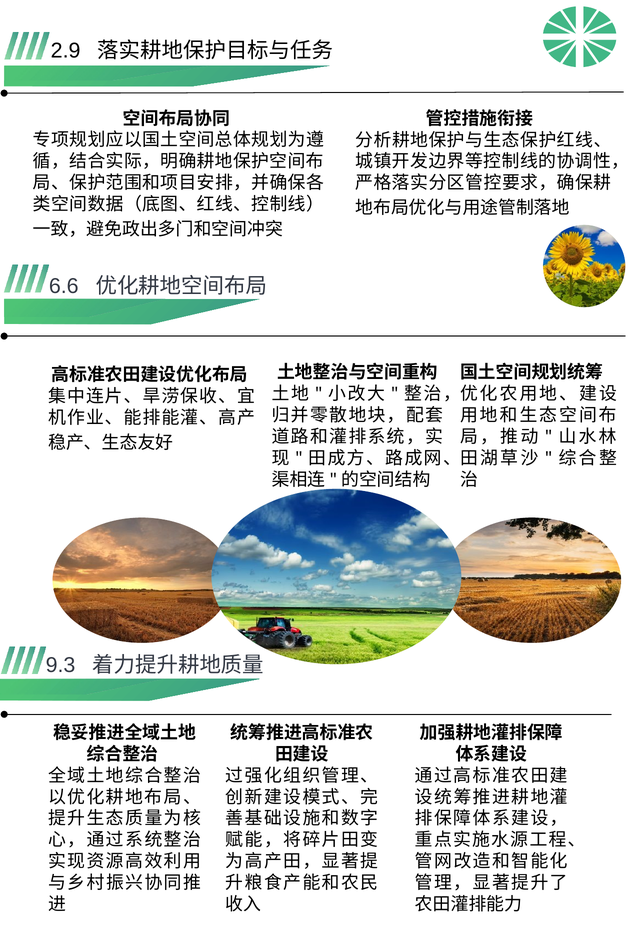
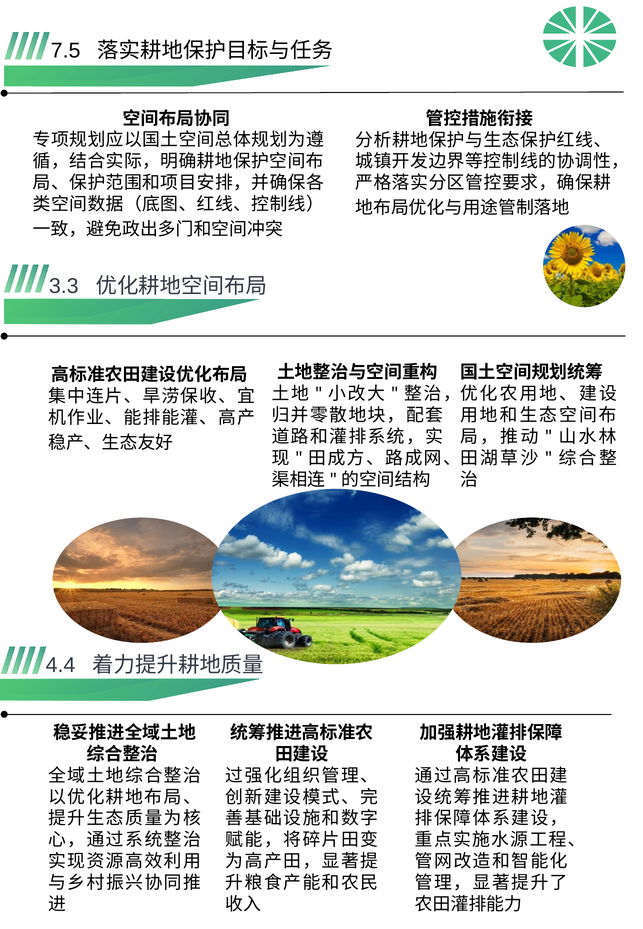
2.9: 2.9 -> 7.5
6.6: 6.6 -> 3.3
9.3: 9.3 -> 4.4
